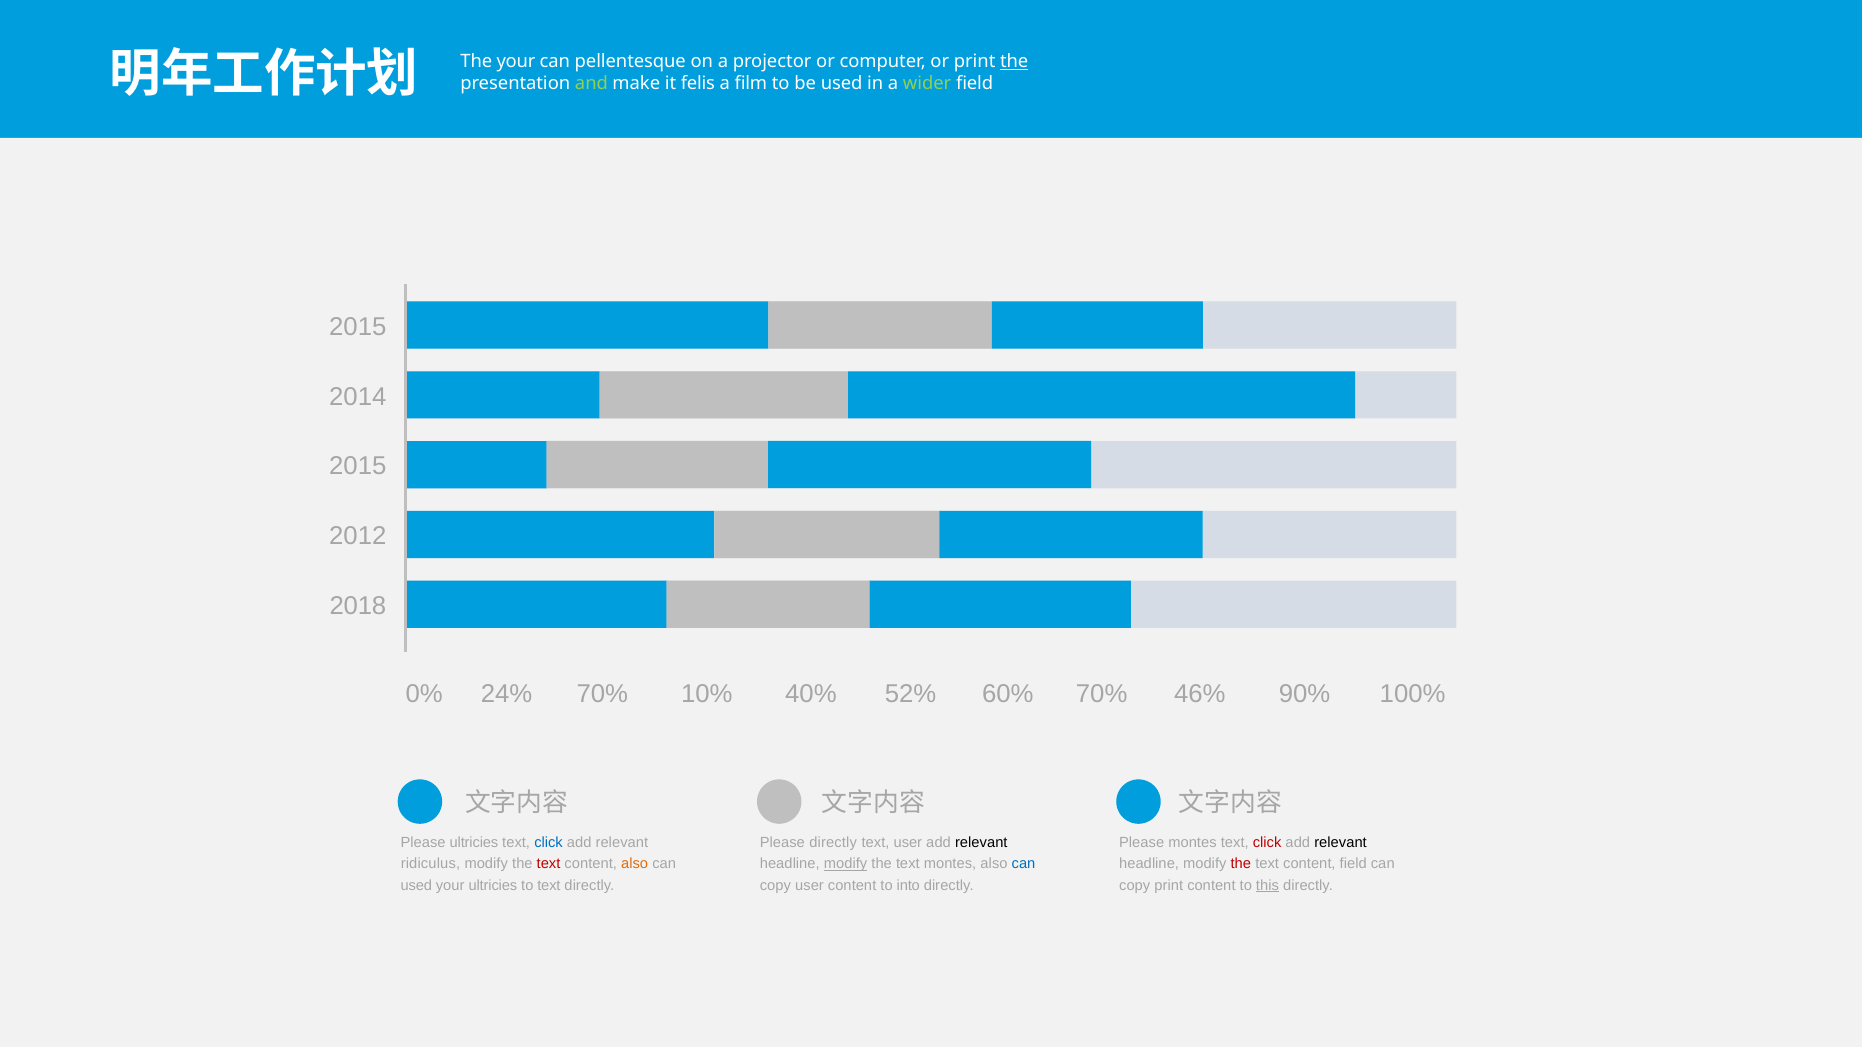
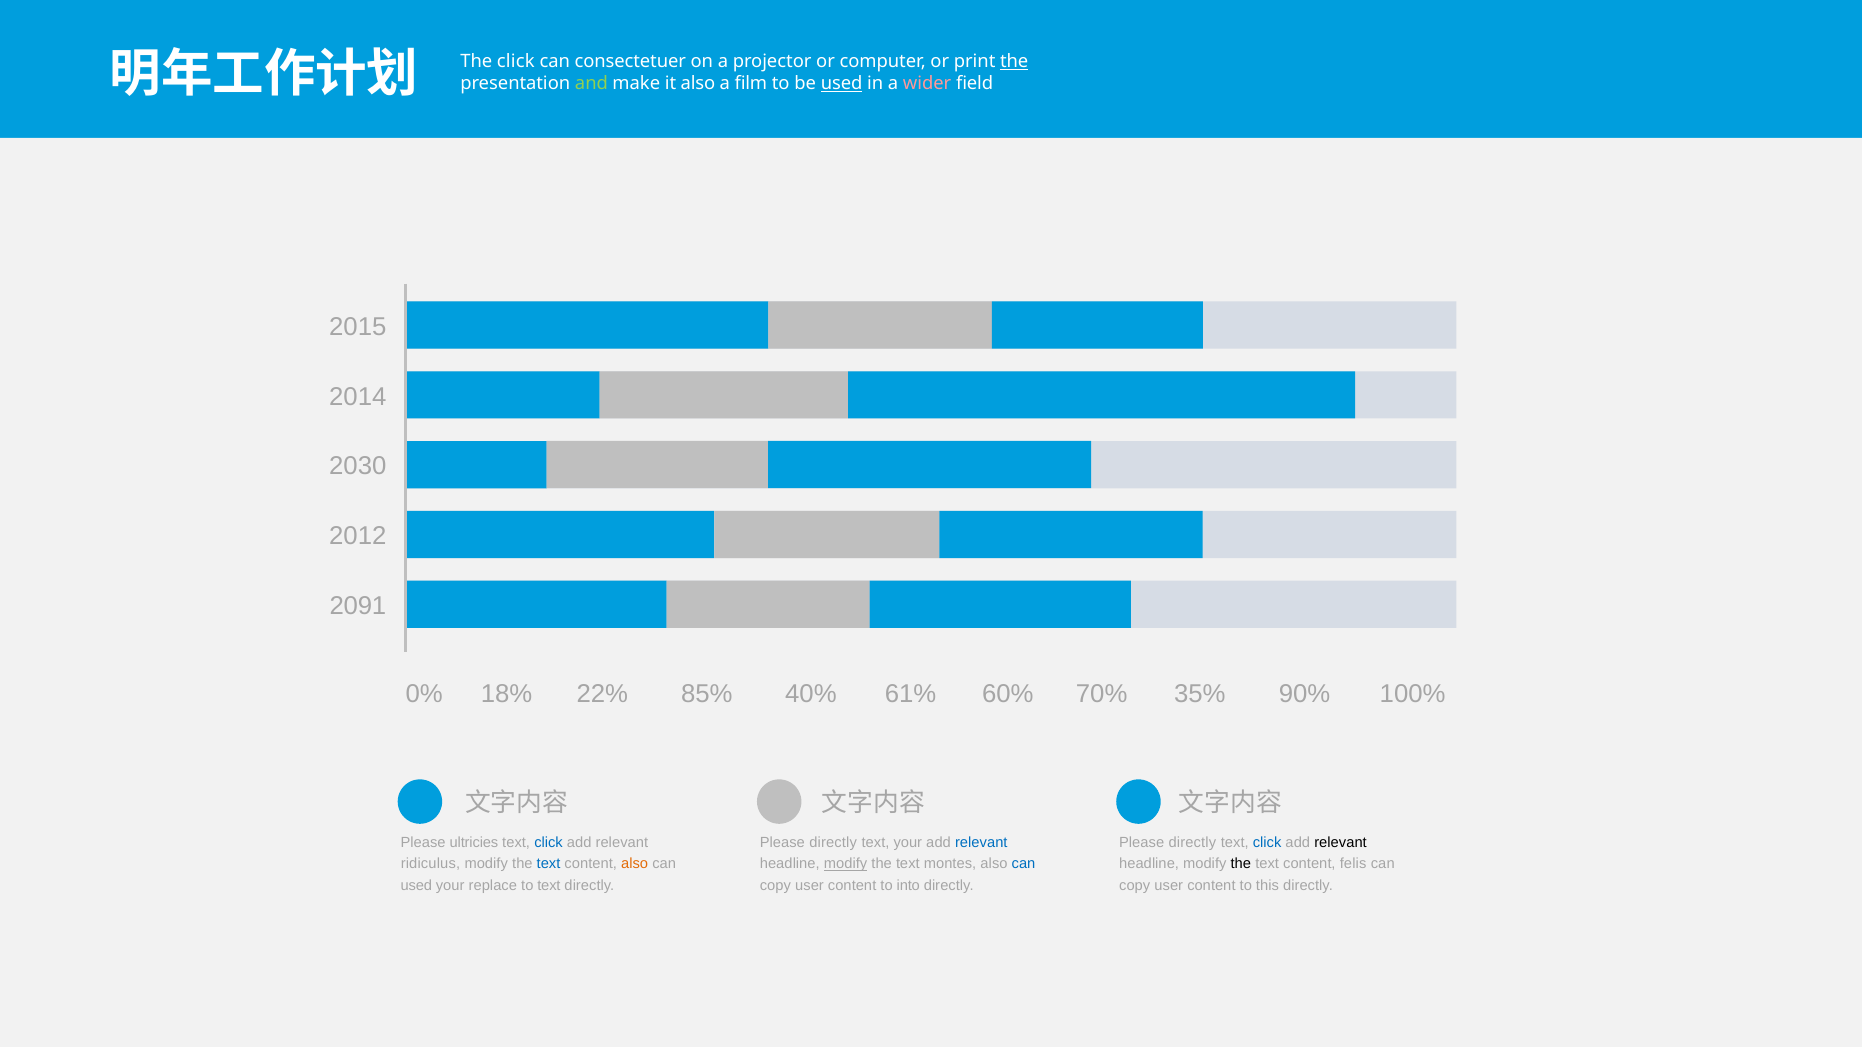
The your: your -> click
pellentesque: pellentesque -> consectetuer
it felis: felis -> also
used at (842, 83) underline: none -> present
wider colour: light green -> pink
2015 at (358, 466): 2015 -> 2030
2018: 2018 -> 2091
24%: 24% -> 18%
70% at (602, 694): 70% -> 22%
10%: 10% -> 85%
52%: 52% -> 61%
46%: 46% -> 35%
text user: user -> your
relevant at (981, 843) colour: black -> blue
montes at (1192, 843): montes -> directly
click at (1267, 843) colour: red -> blue
text at (549, 864) colour: red -> blue
the at (1241, 864) colour: red -> black
content field: field -> felis
your ultricies: ultricies -> replace
print at (1169, 885): print -> user
this underline: present -> none
